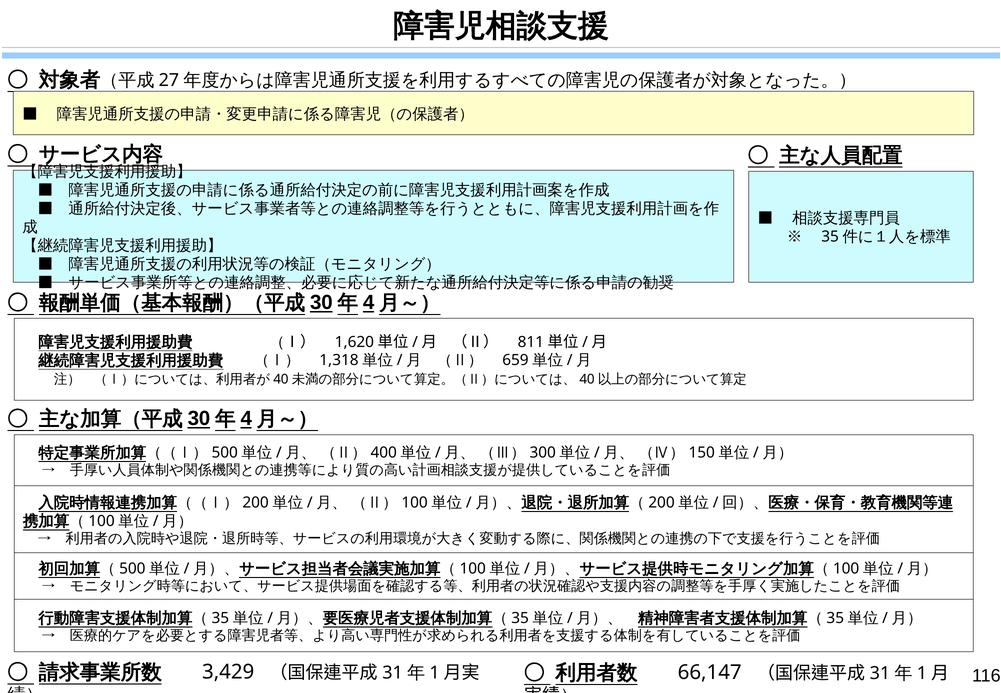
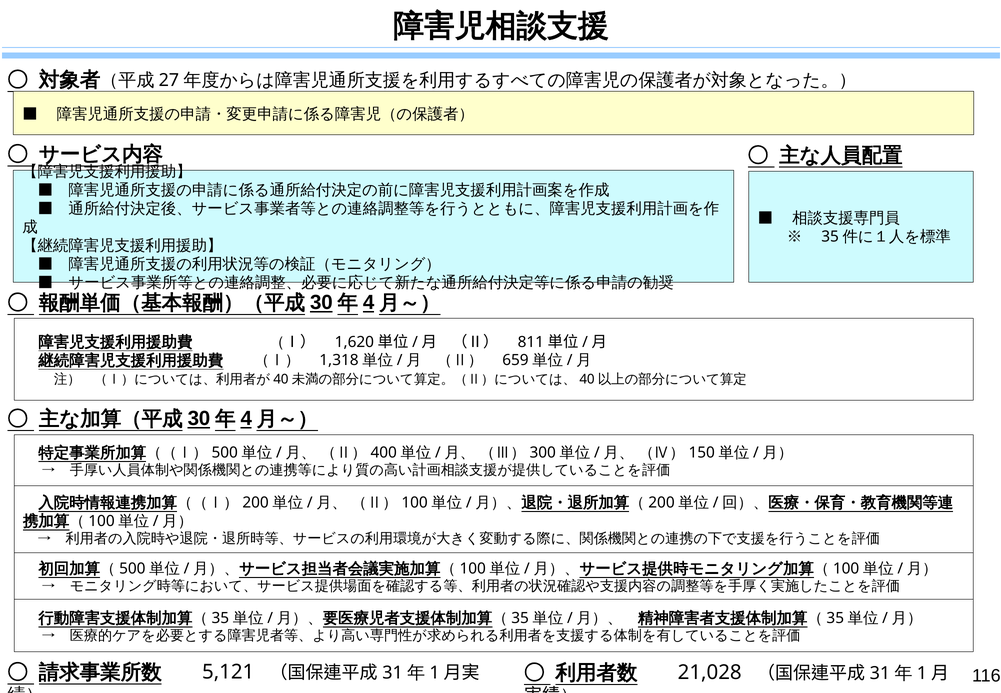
3,429: 3,429 -> 5,121
66,147: 66,147 -> 21,028
